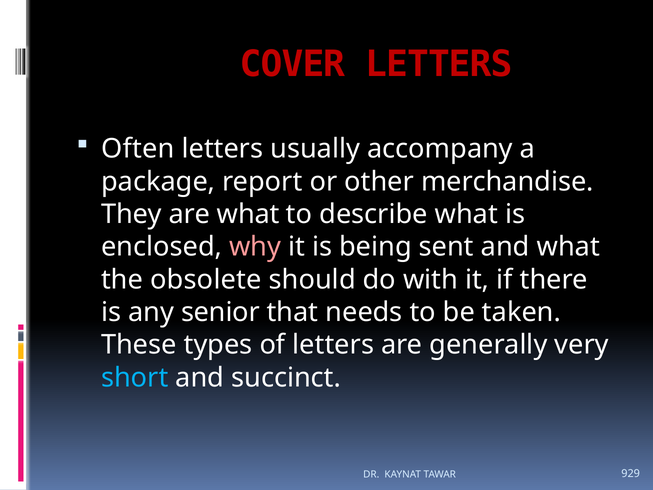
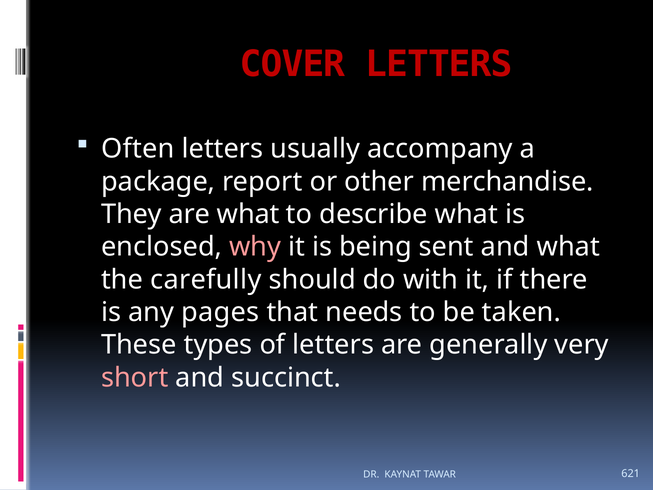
obsolete: obsolete -> carefully
senior: senior -> pages
short colour: light blue -> pink
929: 929 -> 621
